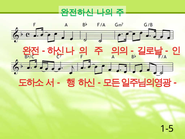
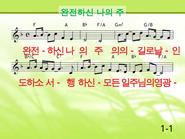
1-5: 1-5 -> 1-1
